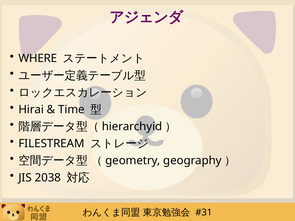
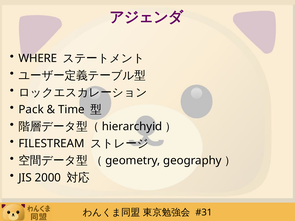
Hirai: Hirai -> Pack
2038: 2038 -> 2000
